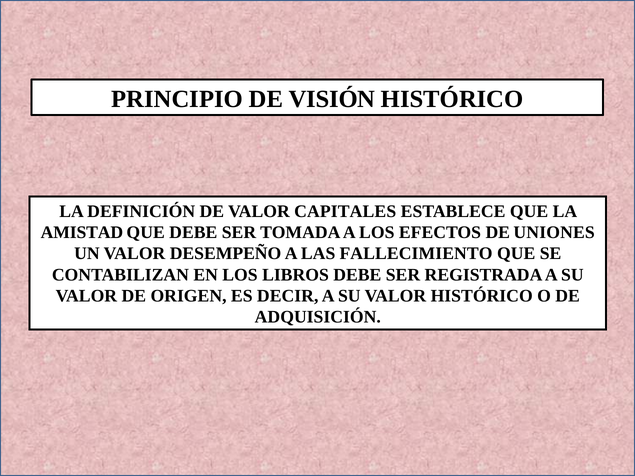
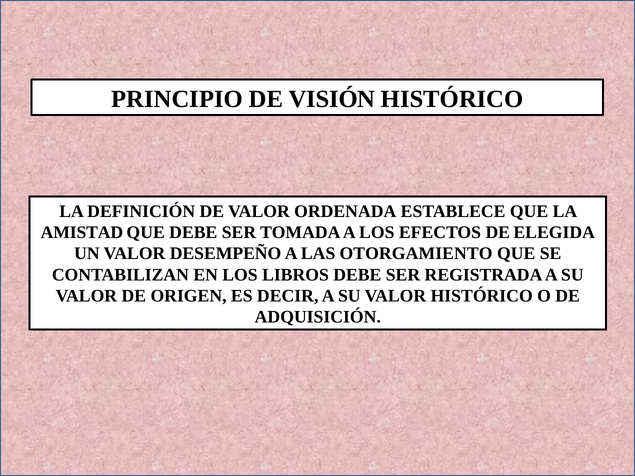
CAPITALES: CAPITALES -> ORDENADA
UNIONES: UNIONES -> ELEGIDA
FALLECIMIENTO: FALLECIMIENTO -> OTORGAMIENTO
